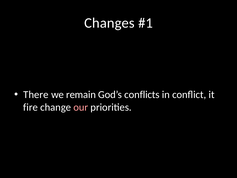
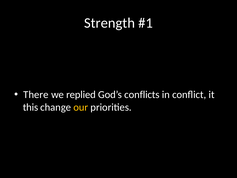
Changes: Changes -> Strength
remain: remain -> replied
fire: fire -> this
our colour: pink -> yellow
